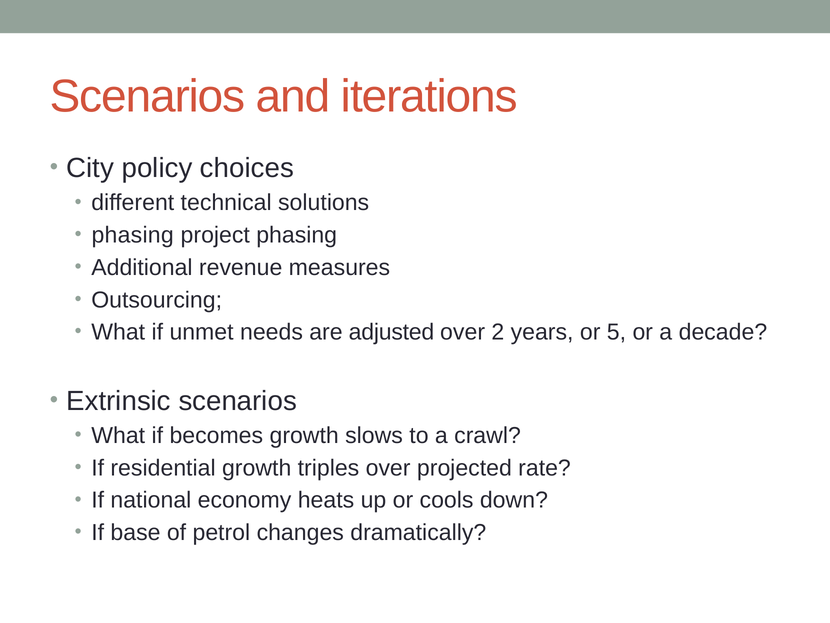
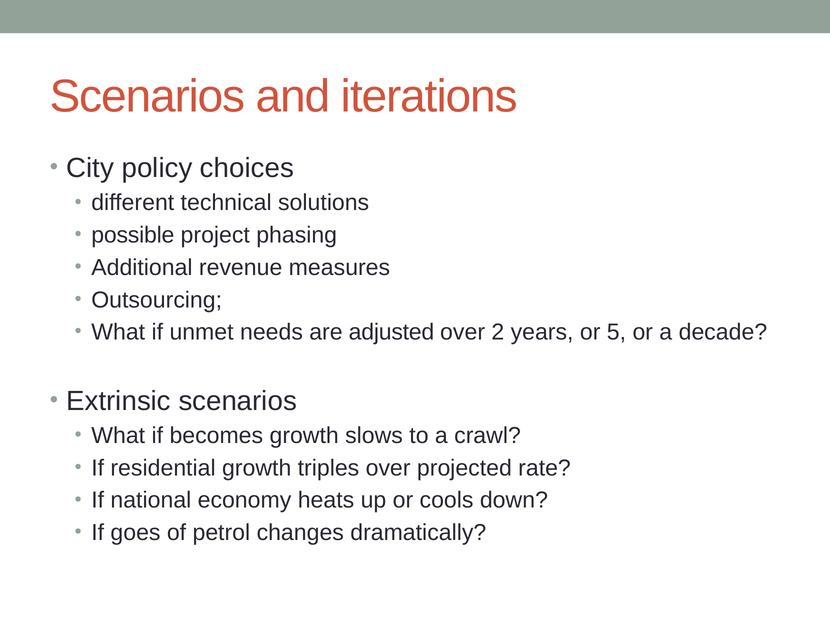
phasing at (133, 235): phasing -> possible
base: base -> goes
